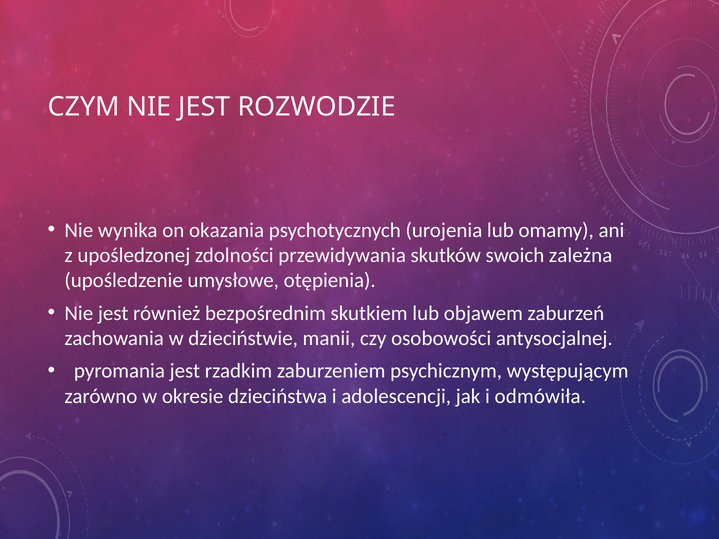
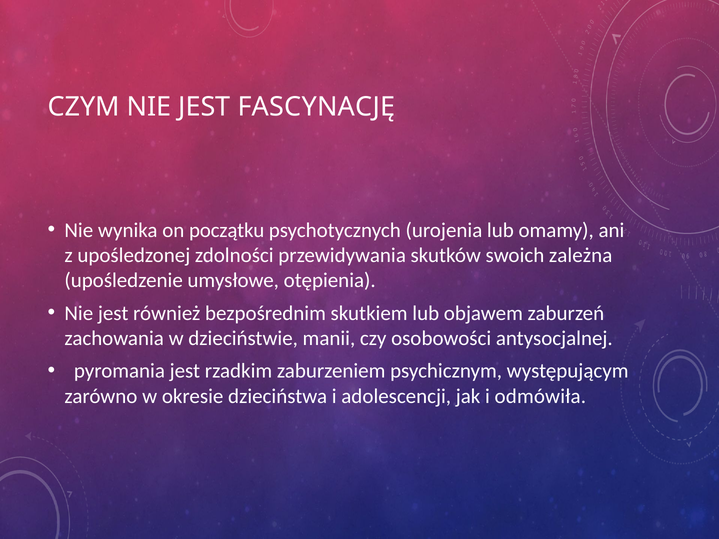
ROZWODZIE: ROZWODZIE -> FASCYNACJĘ
okazania: okazania -> początku
